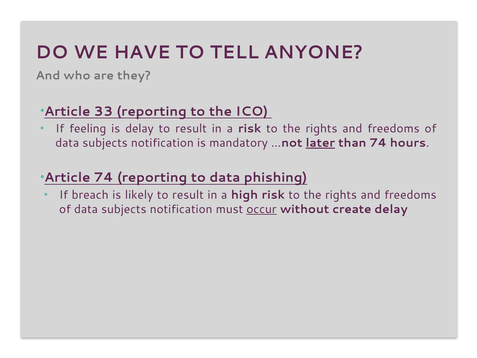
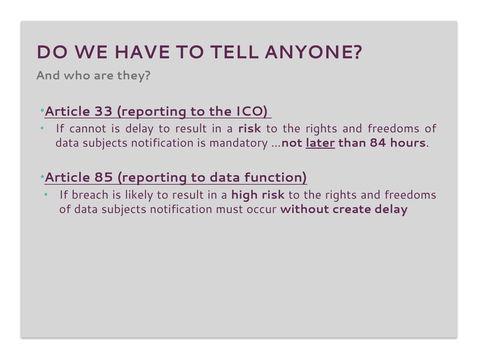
feeling: feeling -> cannot
than 74: 74 -> 84
Article 74: 74 -> 85
phishing: phishing -> function
occur underline: present -> none
